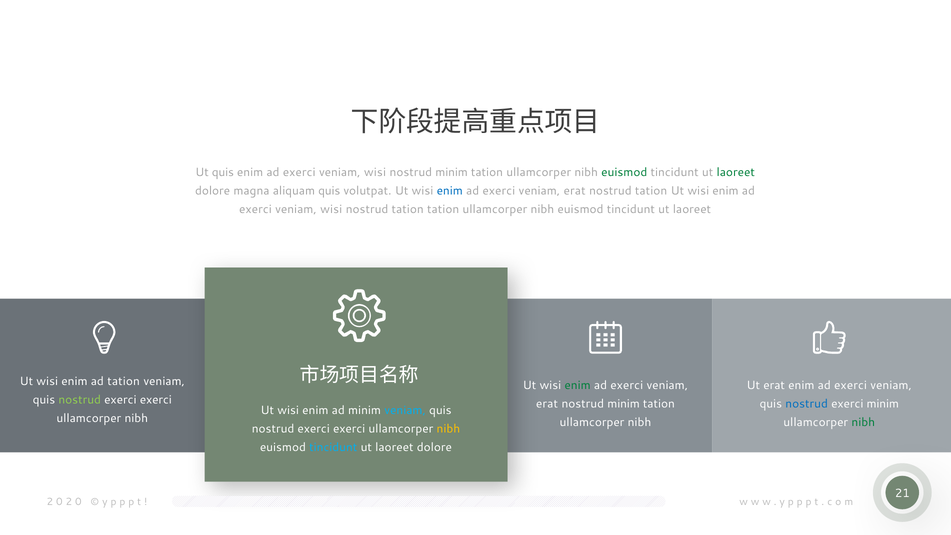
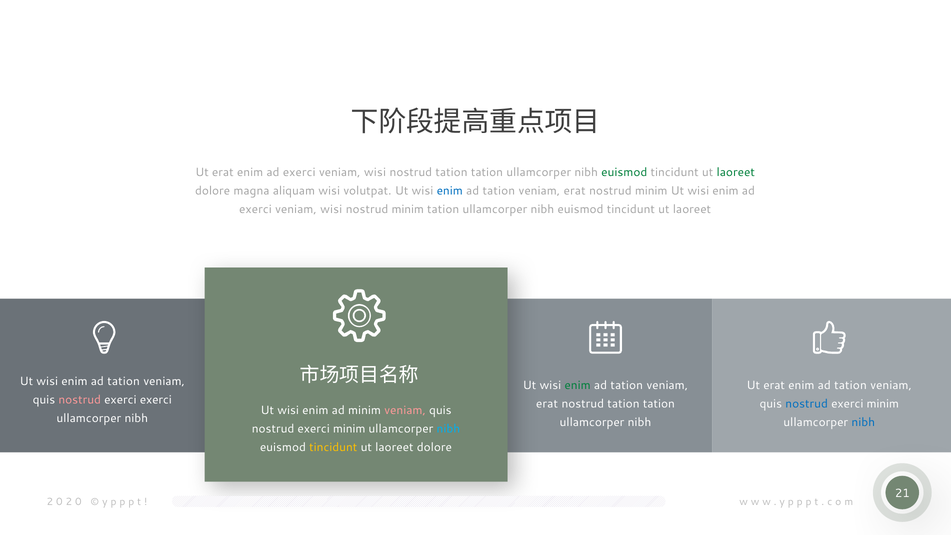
quis at (223, 172): quis -> erat
minim at (452, 172): minim -> tation
aliquam quis: quis -> wisi
exerci at (499, 191): exerci -> tation
tation at (651, 191): tation -> minim
tation at (408, 209): tation -> minim
exerci at (627, 385): exerci -> tation
exerci at (851, 385): exerci -> tation
nostrud at (80, 400) colour: light green -> pink
minim at (624, 404): minim -> tation
veniam at (405, 410) colour: light blue -> pink
nibh at (863, 422) colour: green -> blue
exerci at (349, 429): exerci -> minim
nibh at (448, 429) colour: yellow -> light blue
tincidunt at (333, 447) colour: light blue -> yellow
